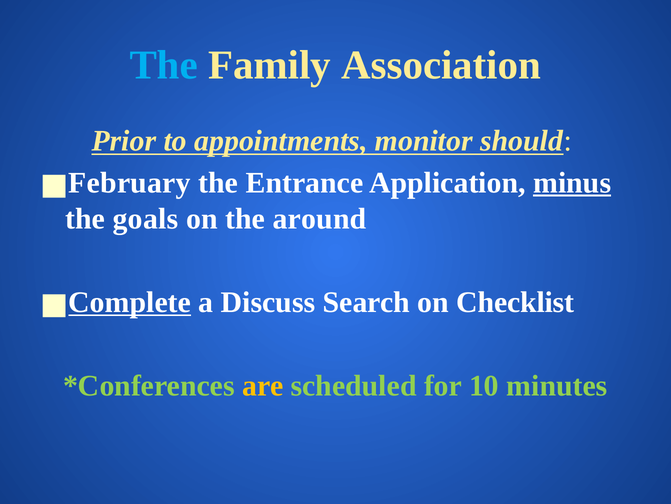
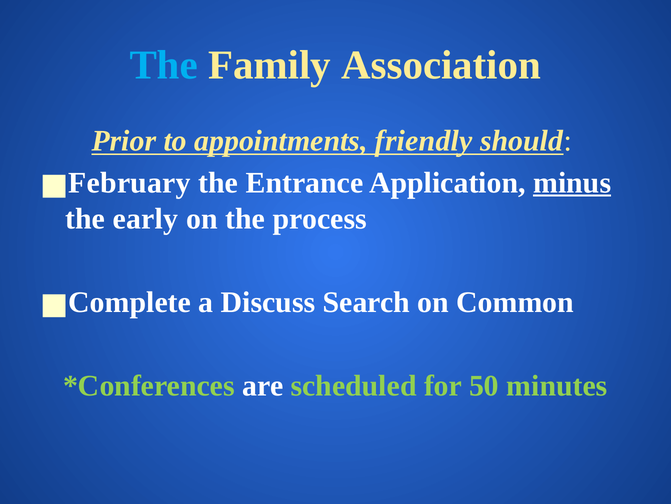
monitor: monitor -> friendly
goals: goals -> early
around: around -> process
Complete underline: present -> none
Checklist: Checklist -> Common
are colour: yellow -> white
10: 10 -> 50
